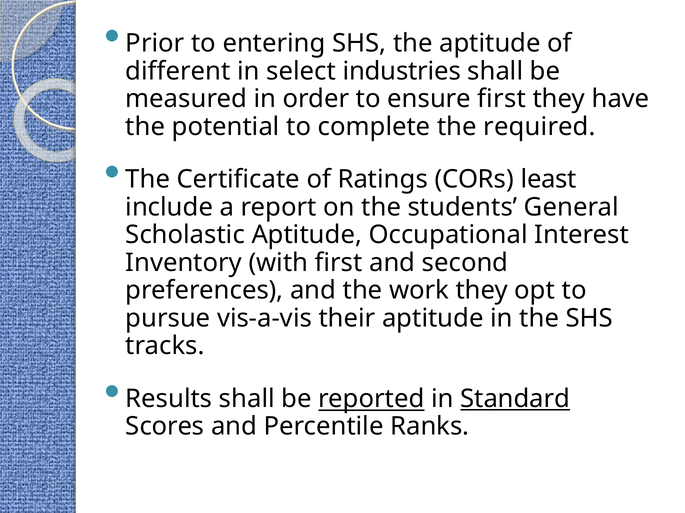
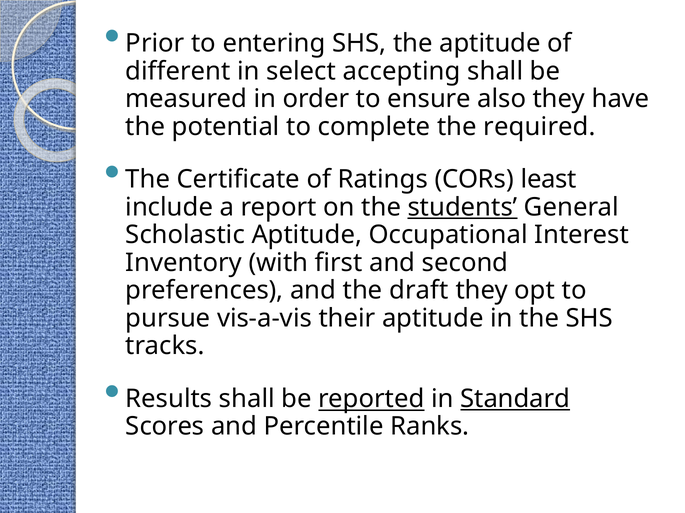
industries: industries -> accepting
ensure first: first -> also
students underline: none -> present
work: work -> draft
